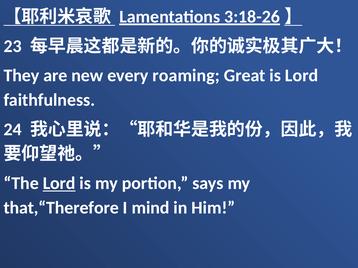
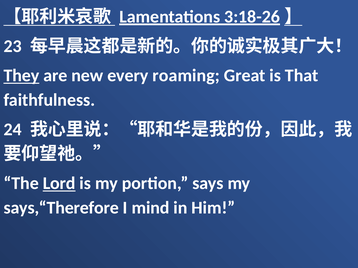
They underline: none -> present
is Lord: Lord -> That
that,“Therefore: that,“Therefore -> says,“Therefore
